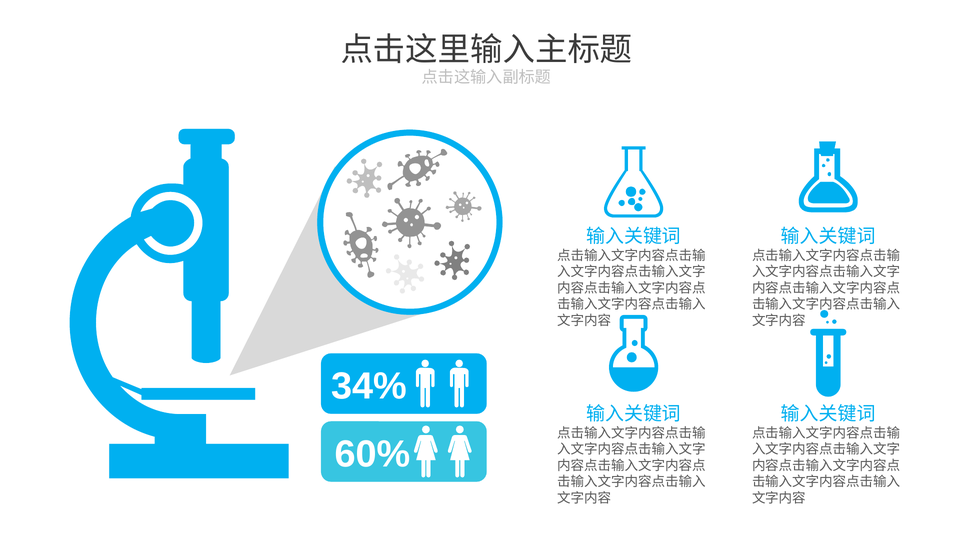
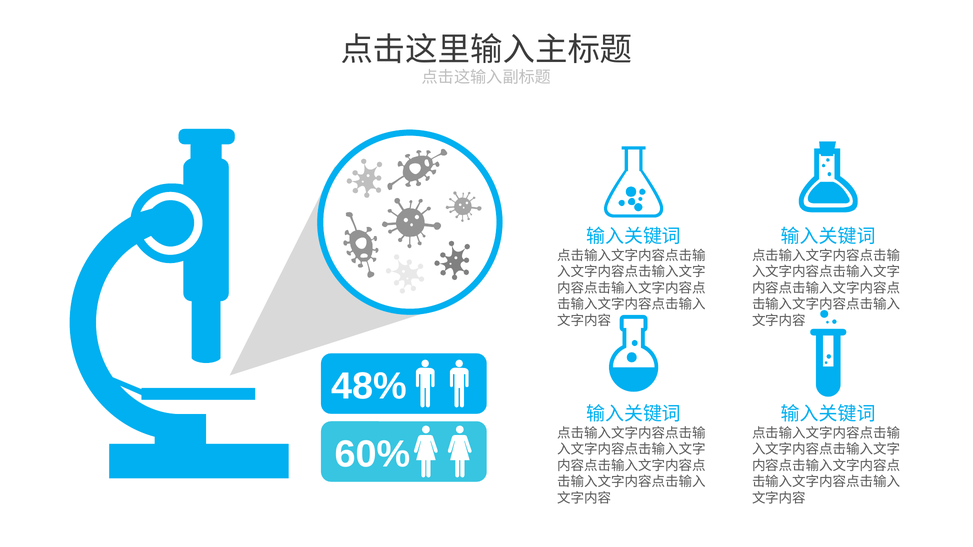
34%: 34% -> 48%
